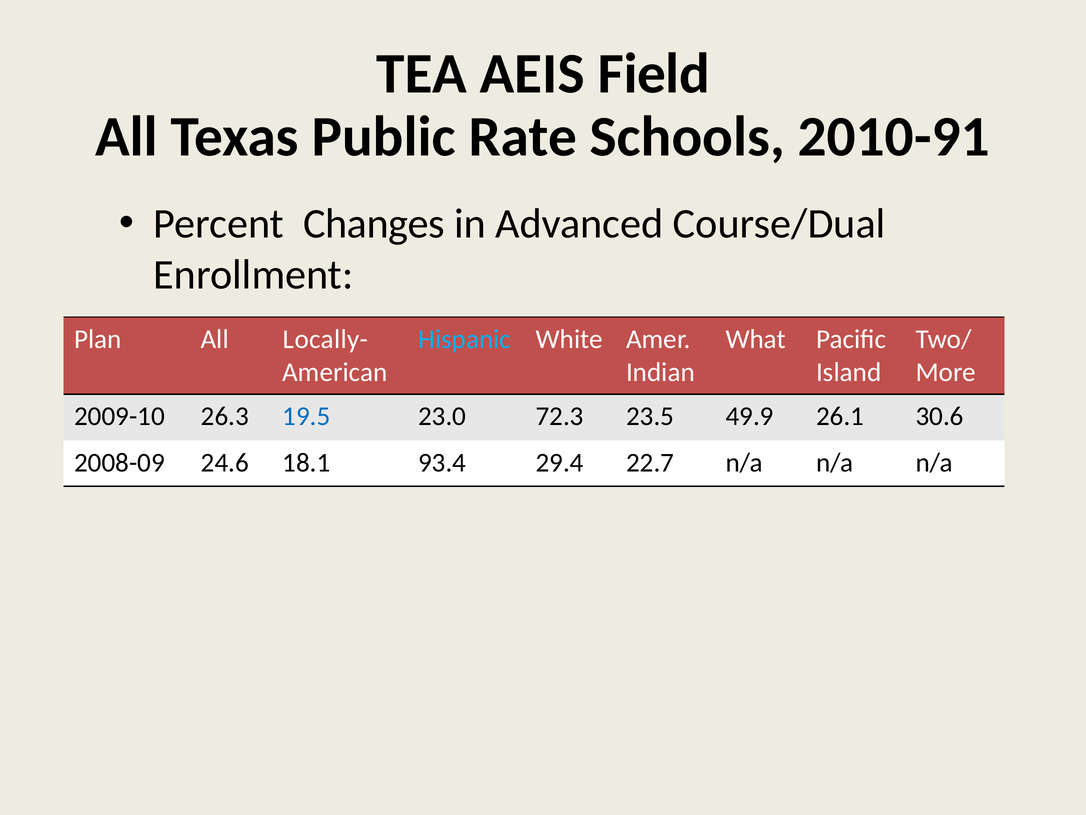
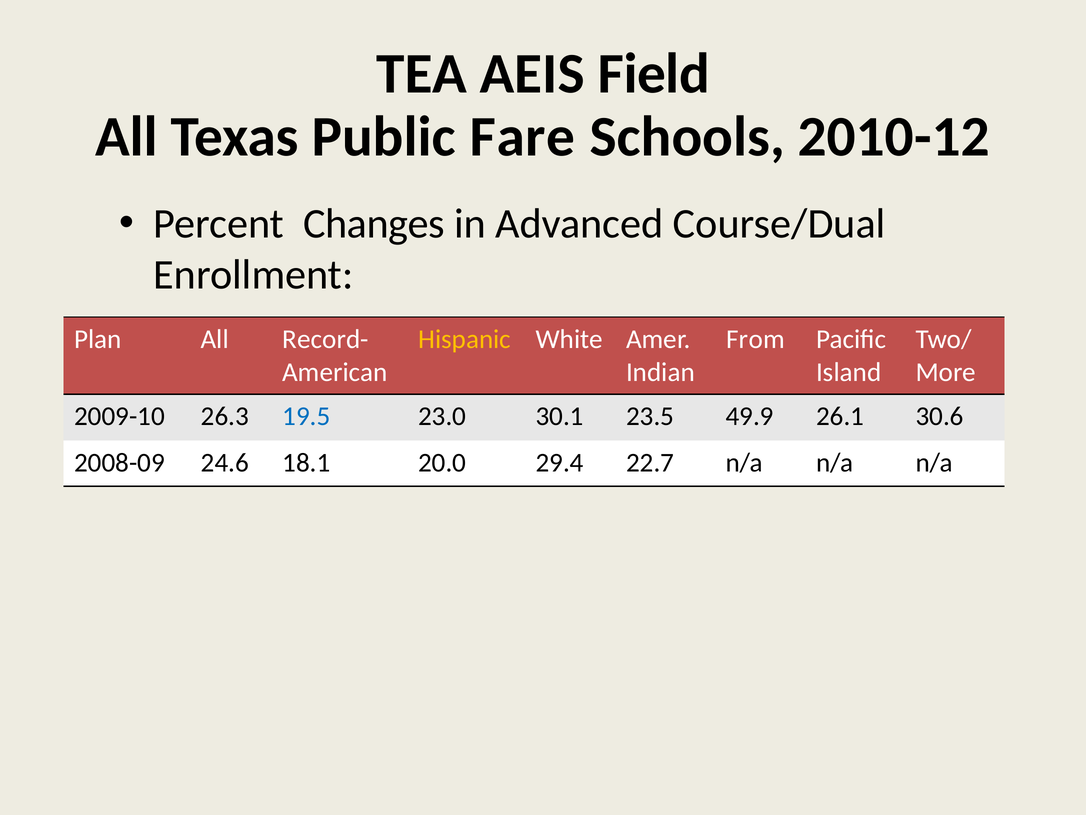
Rate: Rate -> Fare
2010-91: 2010-91 -> 2010-12
Locally-: Locally- -> Record-
Hispanic colour: light blue -> yellow
What: What -> From
72.3: 72.3 -> 30.1
93.4: 93.4 -> 20.0
